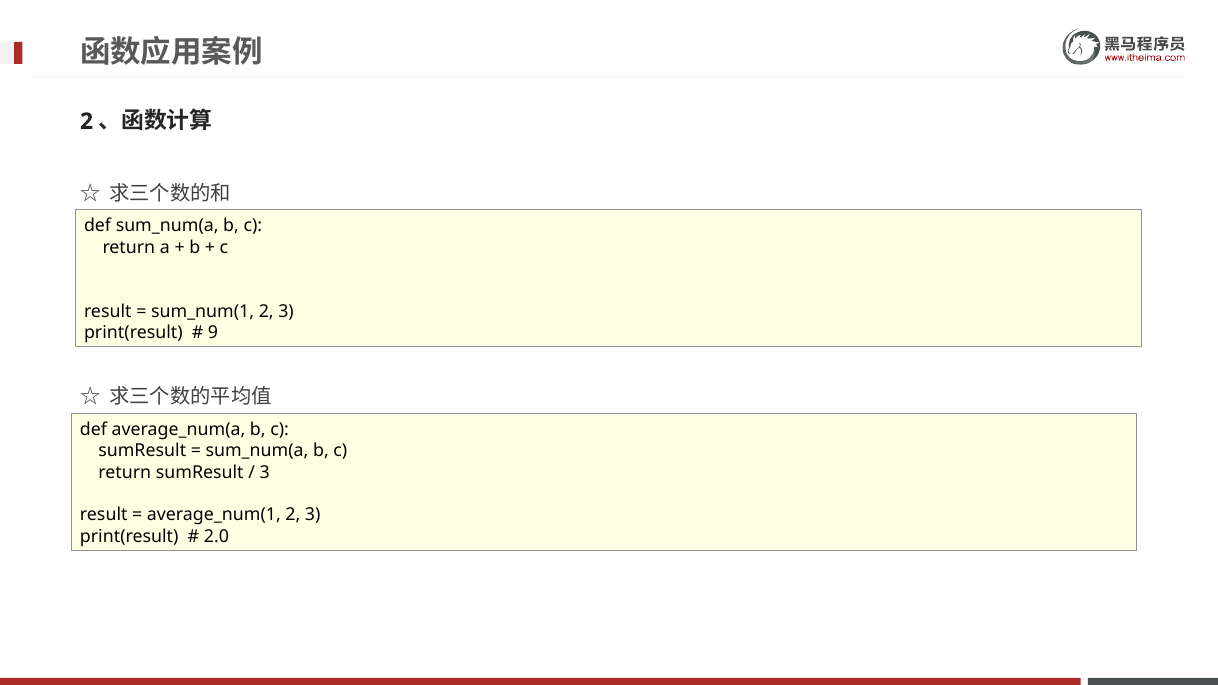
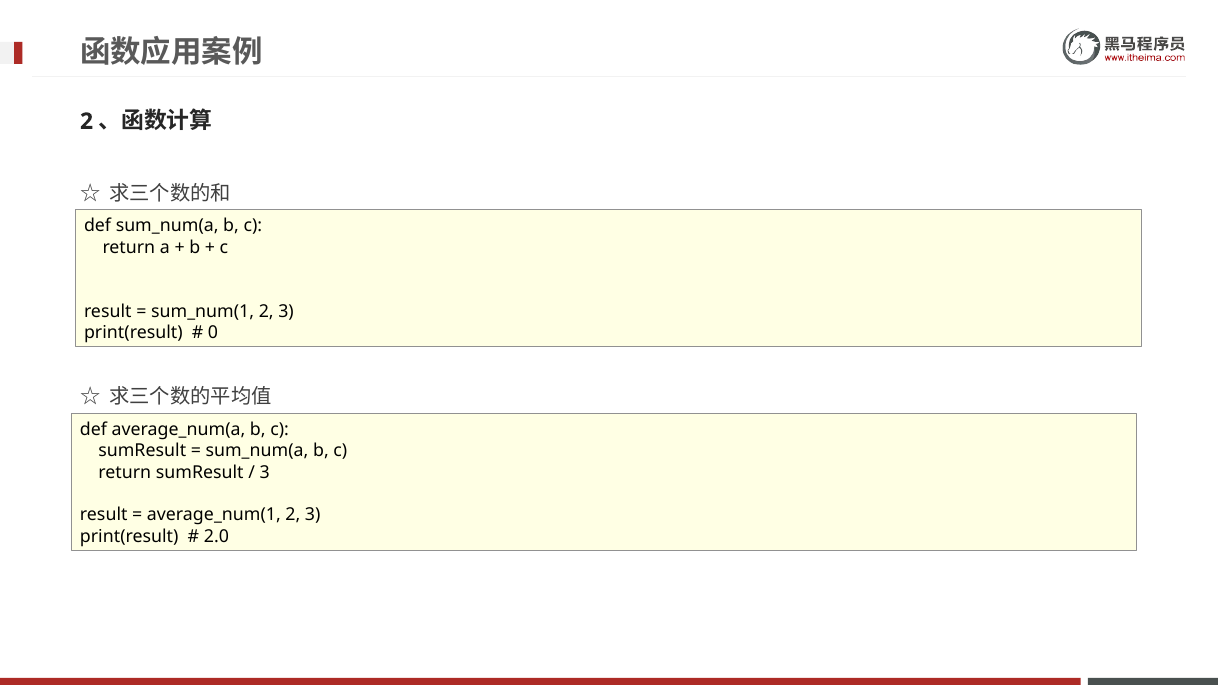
9: 9 -> 0
